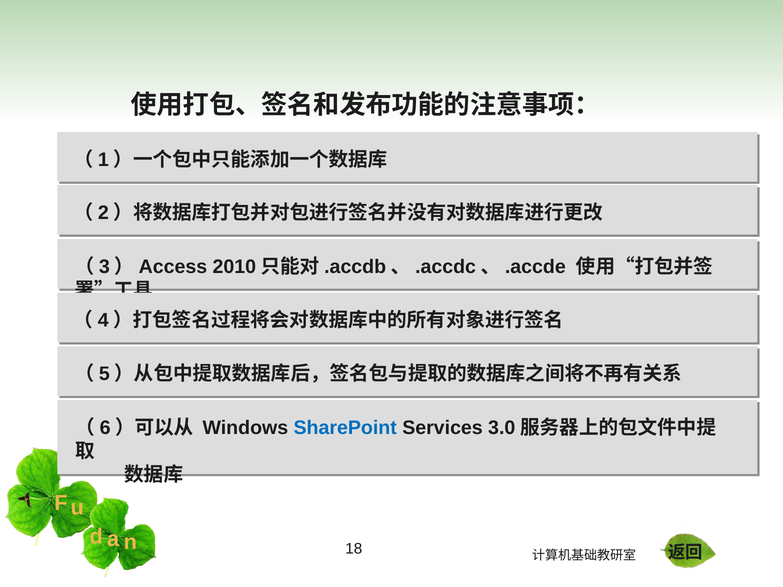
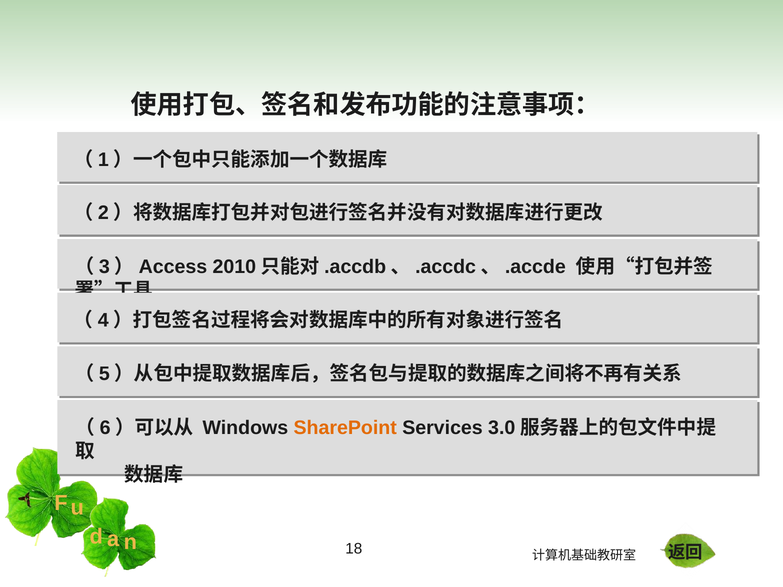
SharePoint colour: blue -> orange
